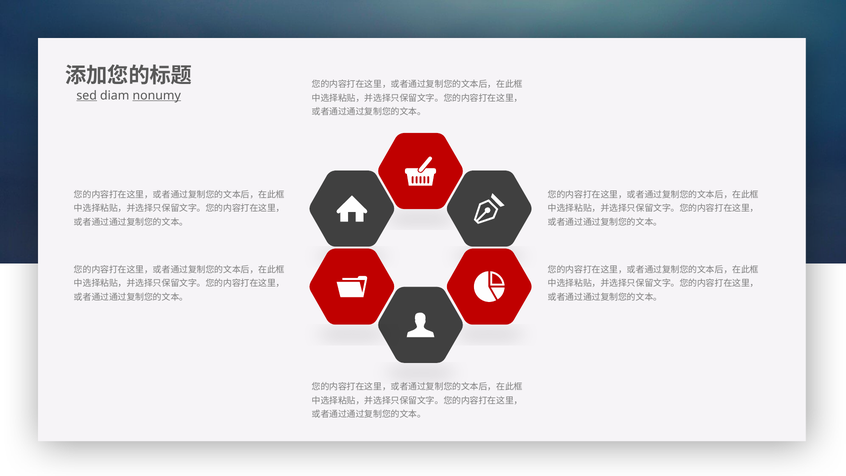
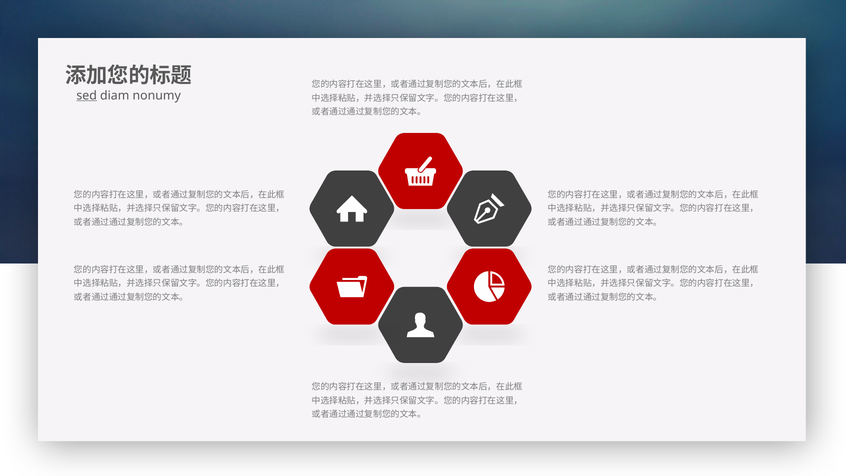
nonumy underline: present -> none
